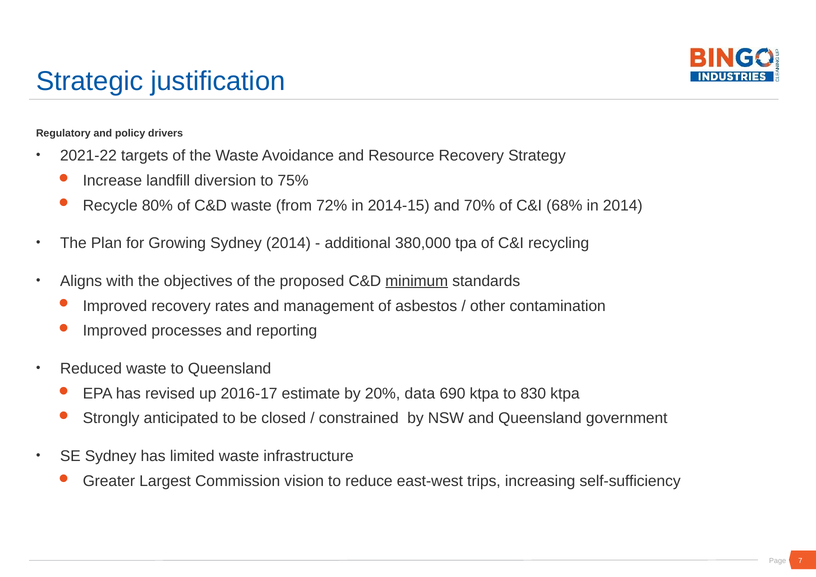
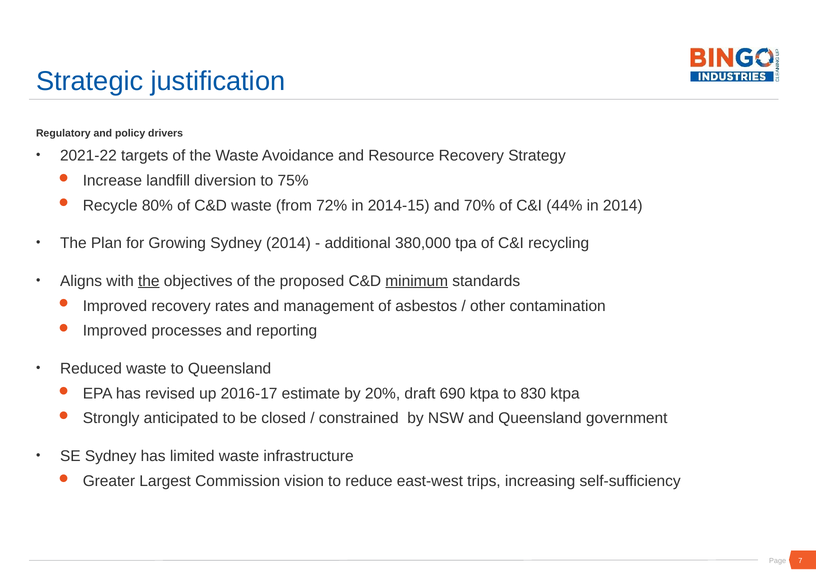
68%: 68% -> 44%
the at (149, 281) underline: none -> present
data: data -> draft
